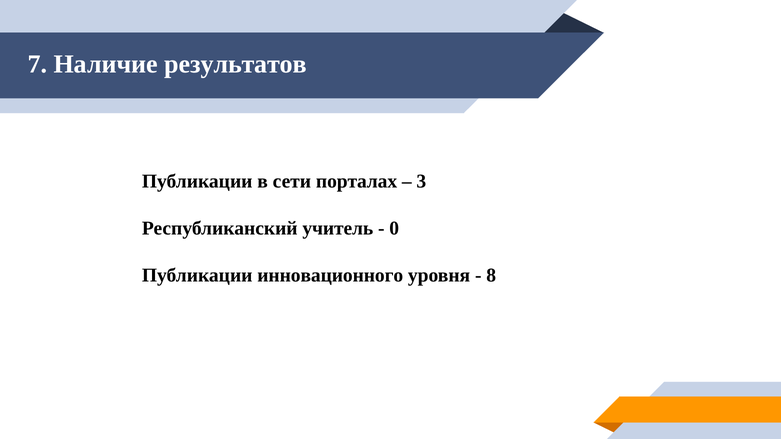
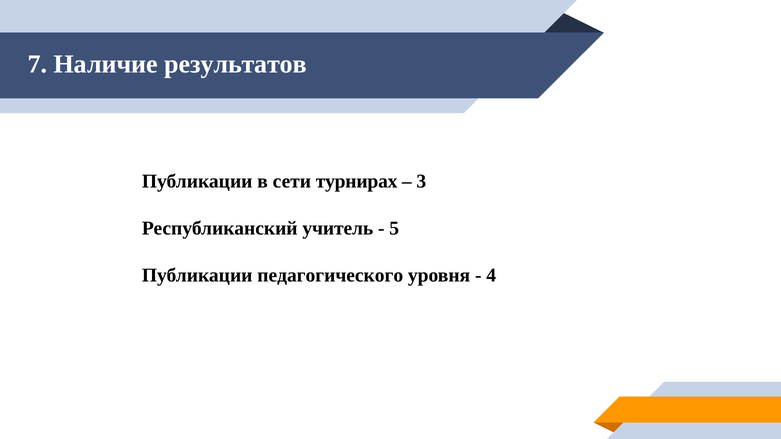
порталах: порталах -> турнирах
0: 0 -> 5
инновационного: инновационного -> педагогического
8: 8 -> 4
